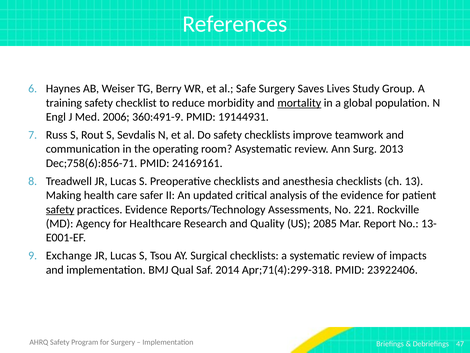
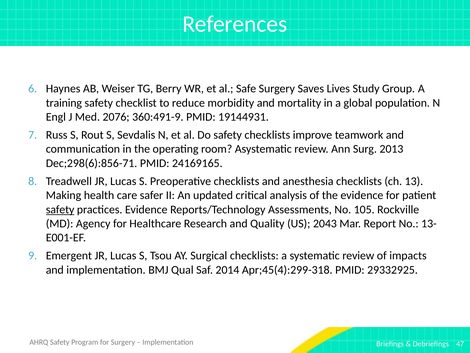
mortality underline: present -> none
2006: 2006 -> 2076
Dec;758(6):856-71: Dec;758(6):856-71 -> Dec;298(6):856-71
24169161: 24169161 -> 24169165
221: 221 -> 105
2085: 2085 -> 2043
Exchange: Exchange -> Emergent
Apr;71(4):299-318: Apr;71(4):299-318 -> Apr;45(4):299-318
23922406: 23922406 -> 29332925
